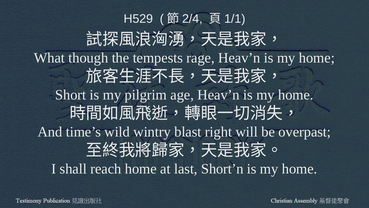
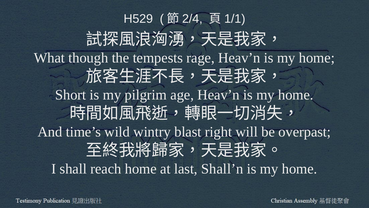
Short’n: Short’n -> Shall’n
